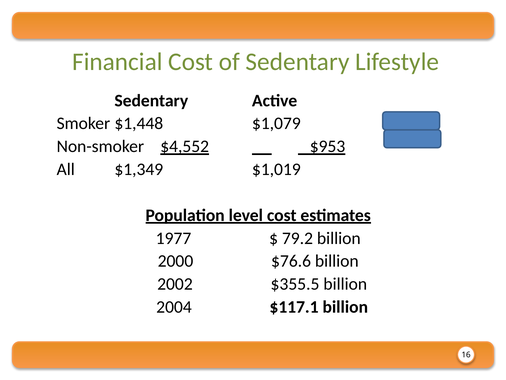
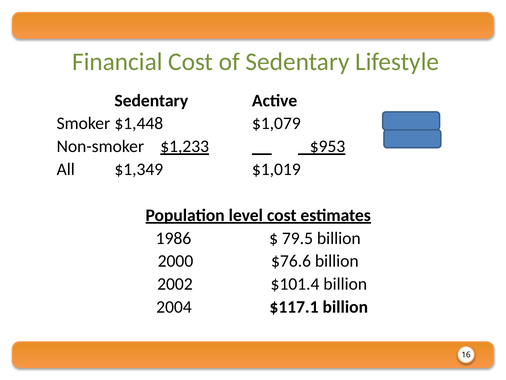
$4,552: $4,552 -> $1,233
1977: 1977 -> 1986
79.2: 79.2 -> 79.5
$355.5: $355.5 -> $101.4
